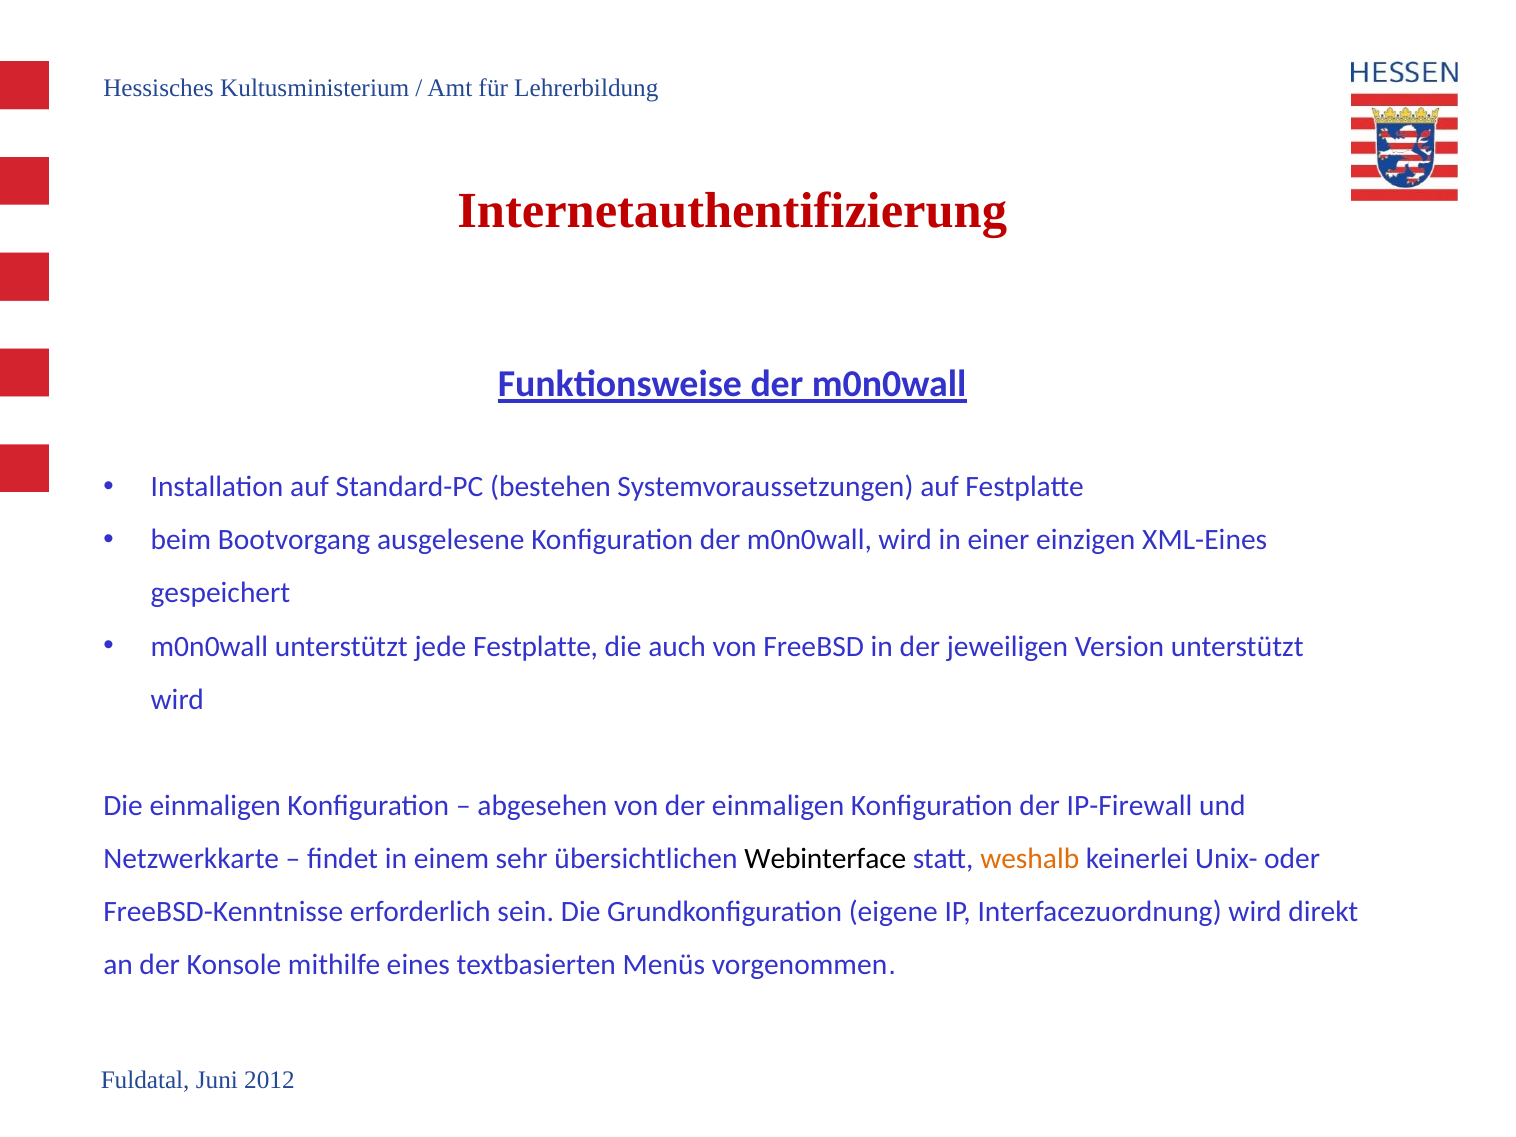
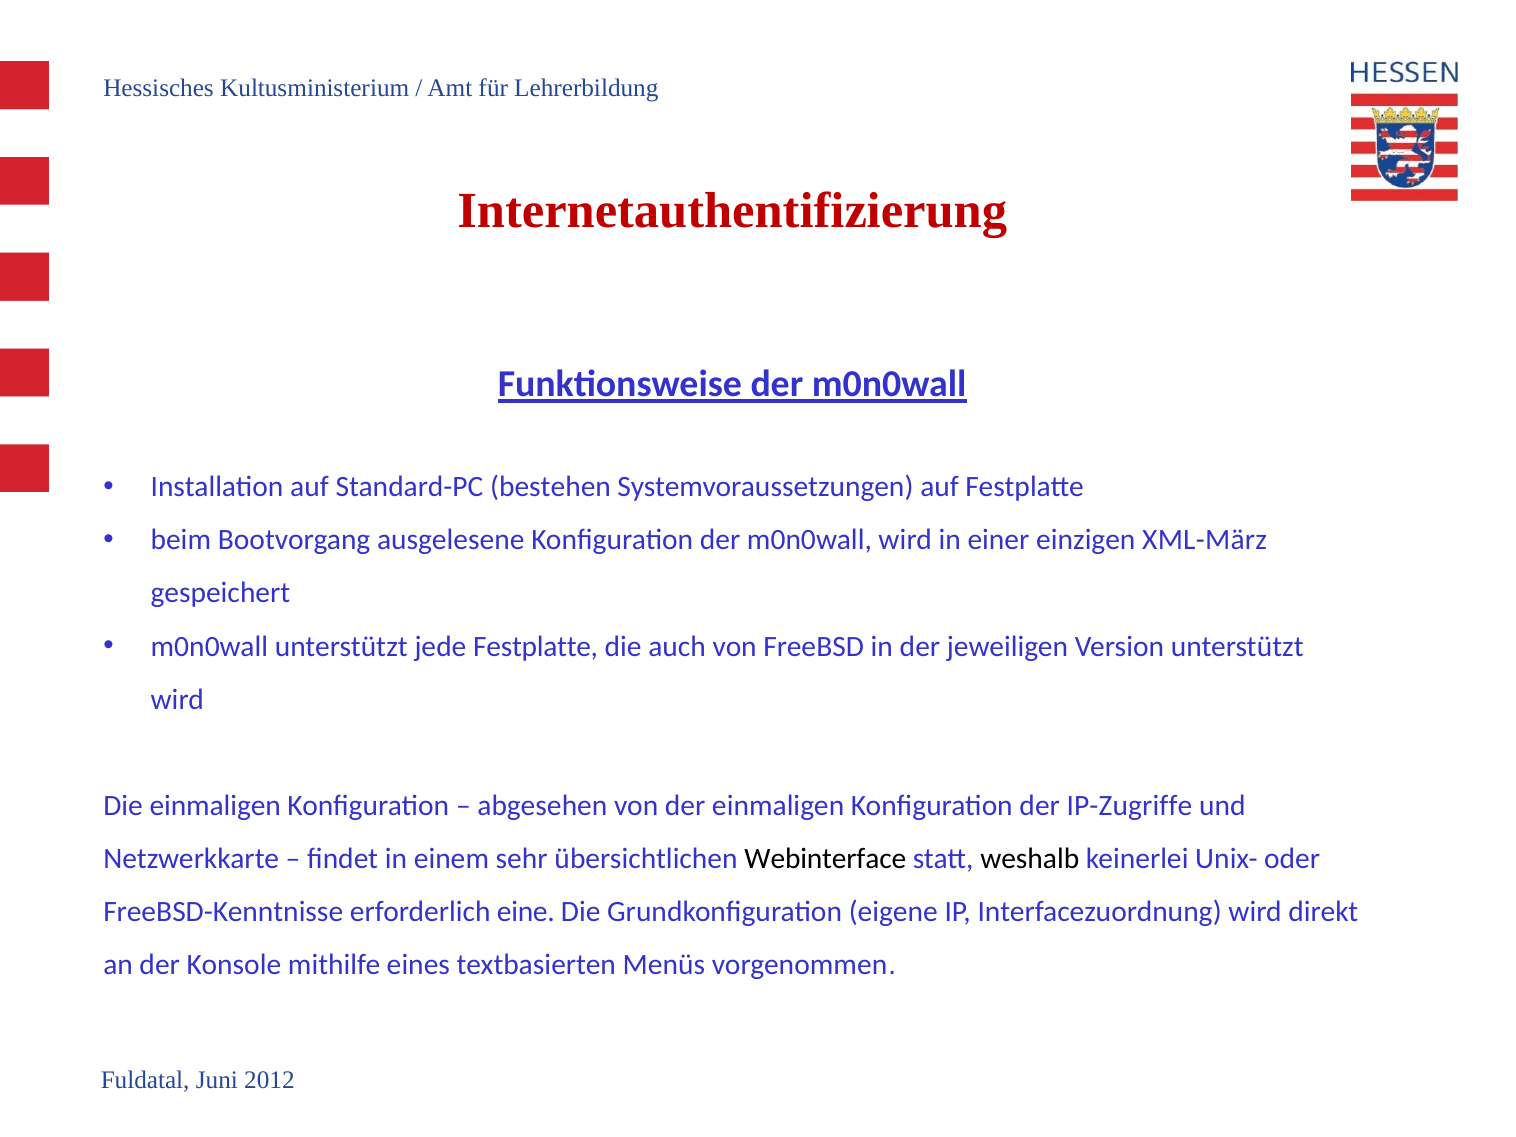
XML-Eines: XML-Eines -> XML-März
IP-Firewall: IP-Firewall -> IP-Zugriffe
weshalb colour: orange -> black
sein: sein -> eine
